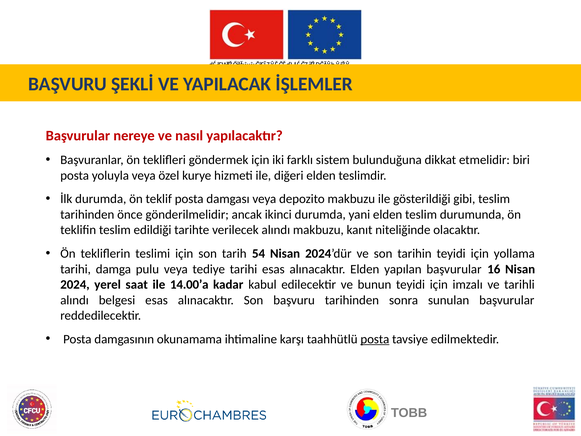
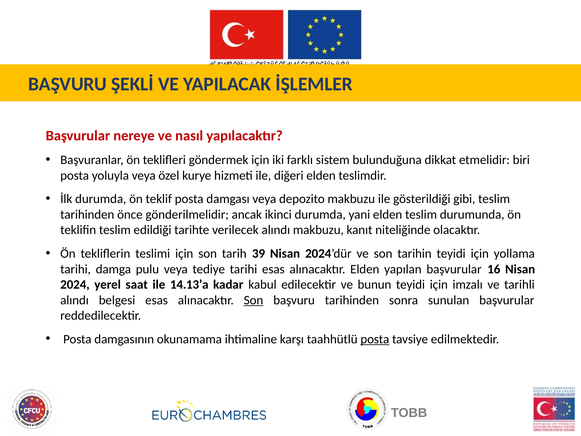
54: 54 -> 39
14.00’a: 14.00’a -> 14.13’a
Son at (254, 300) underline: none -> present
